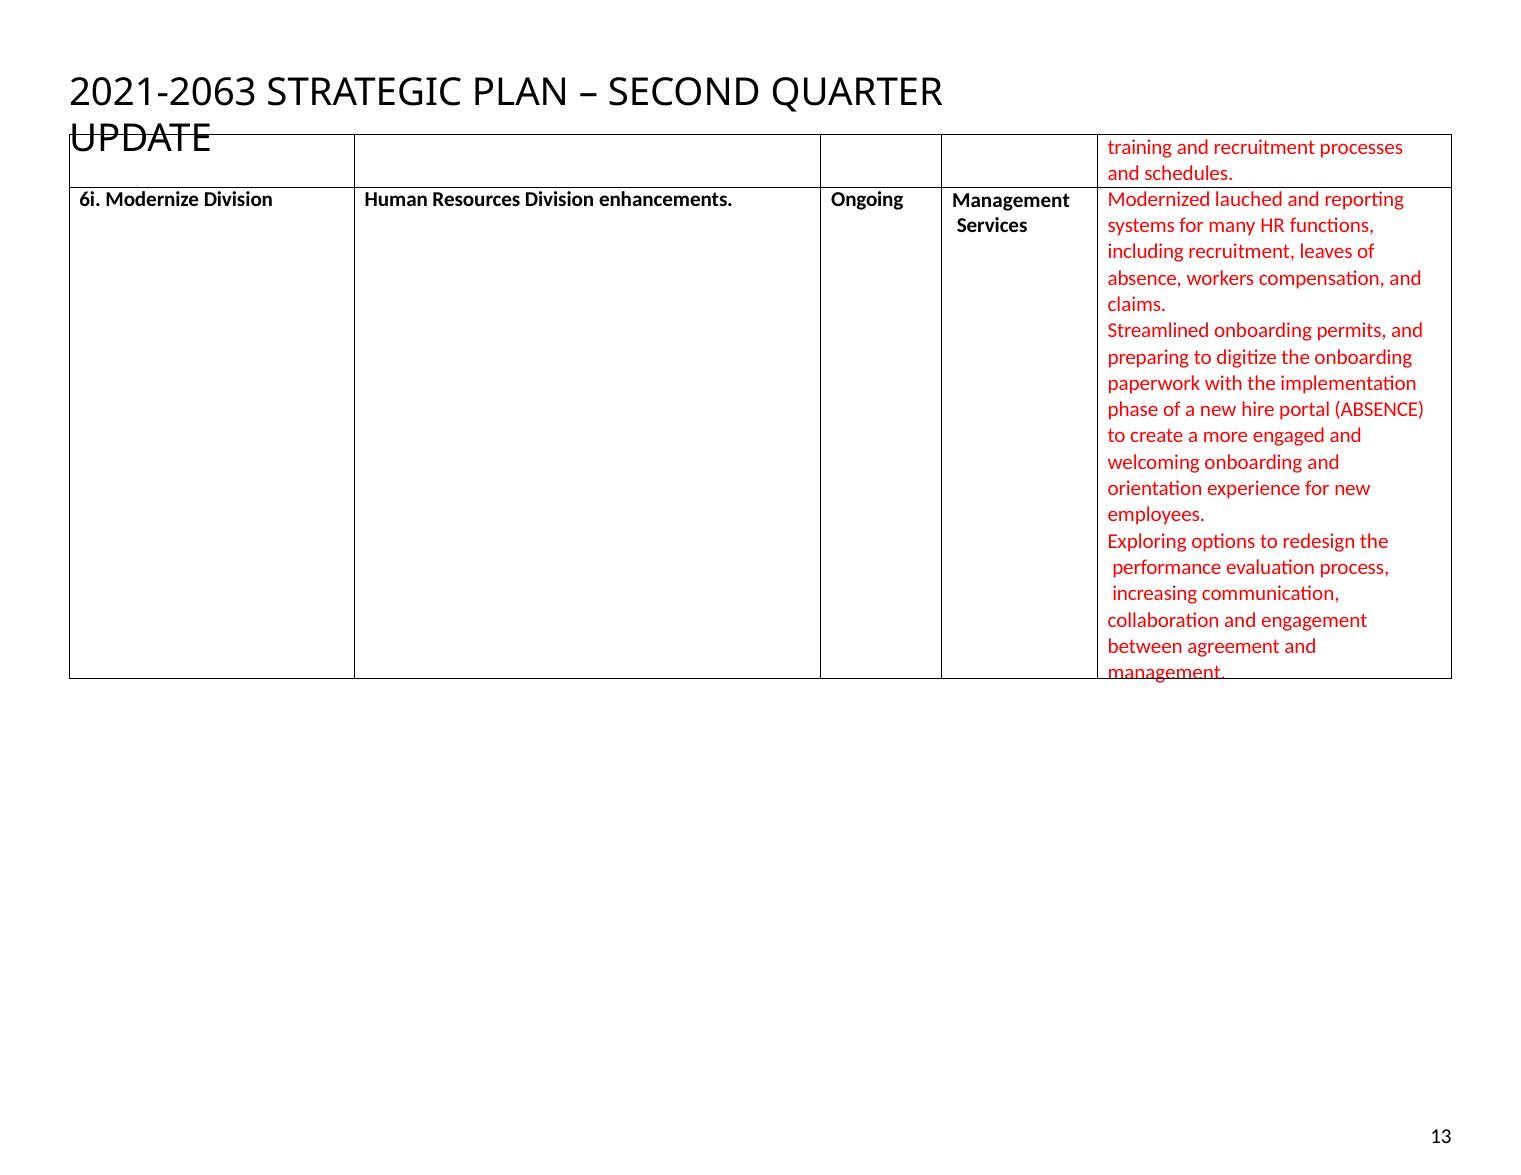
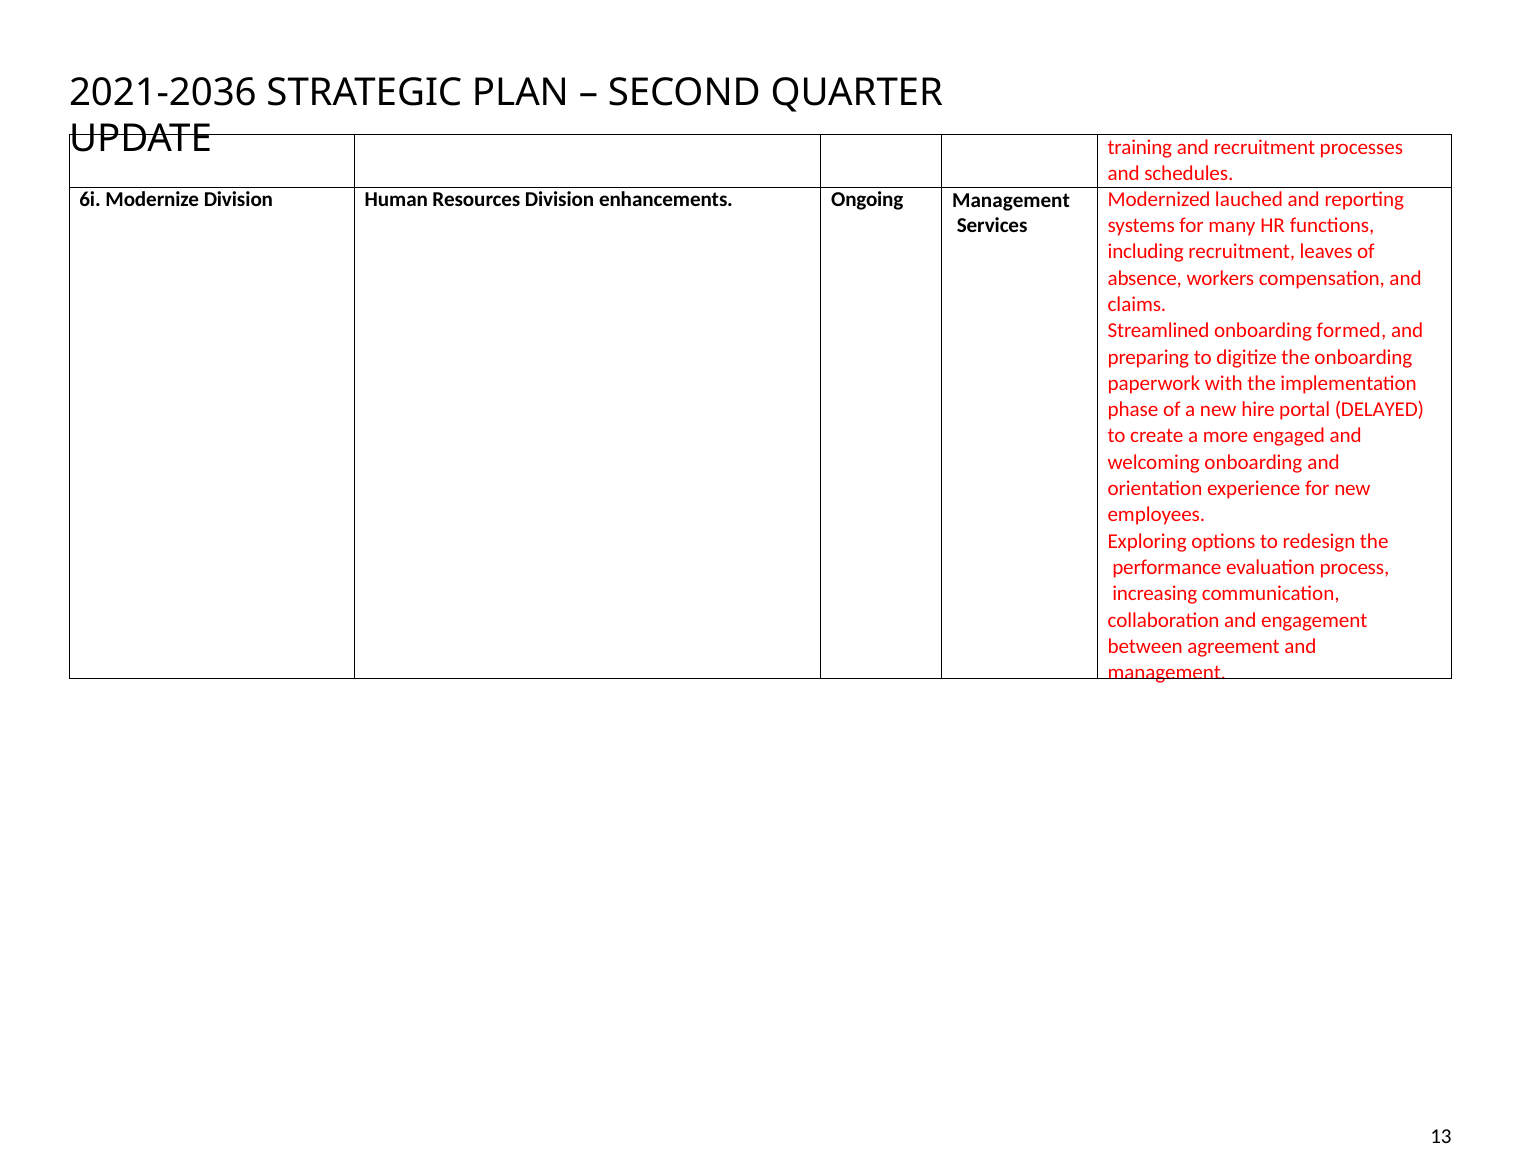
2021‐2063: 2021‐2063 -> 2021‐2036
permits: permits -> formed
portal ABSENCE: ABSENCE -> DELAYED
